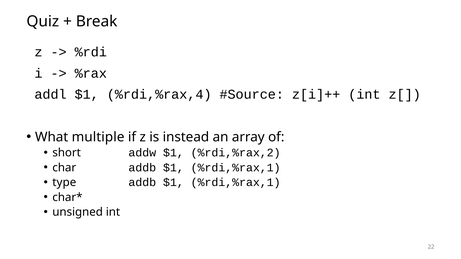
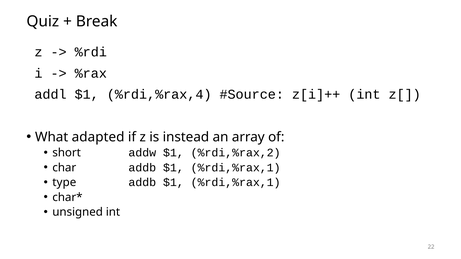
multiple: multiple -> adapted
